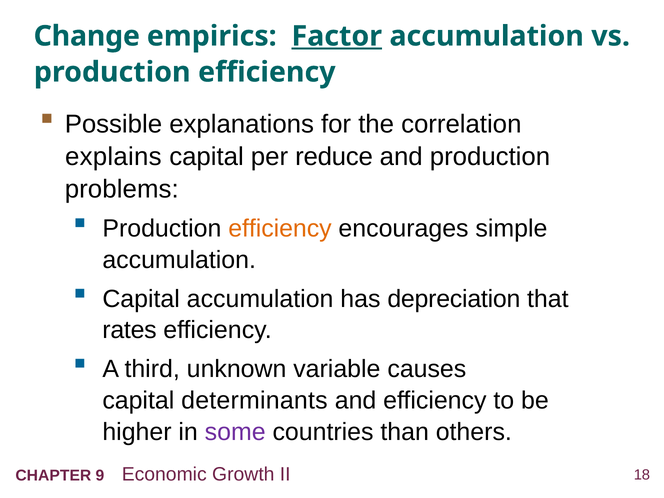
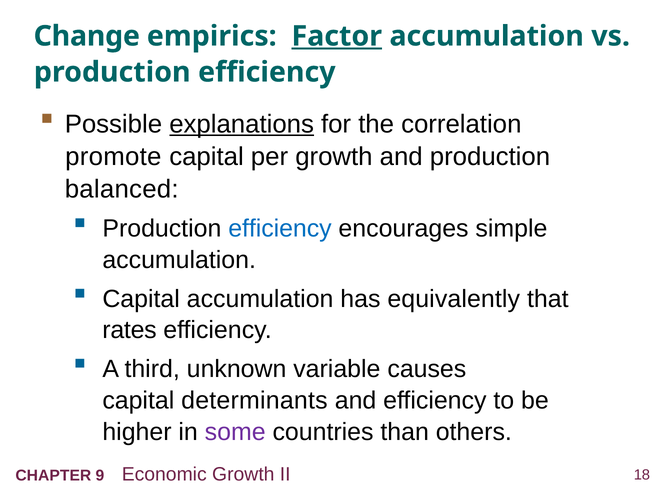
explanations underline: none -> present
explains: explains -> promote
per reduce: reduce -> growth
problems: problems -> balanced
efficiency at (280, 229) colour: orange -> blue
depreciation: depreciation -> equivalently
